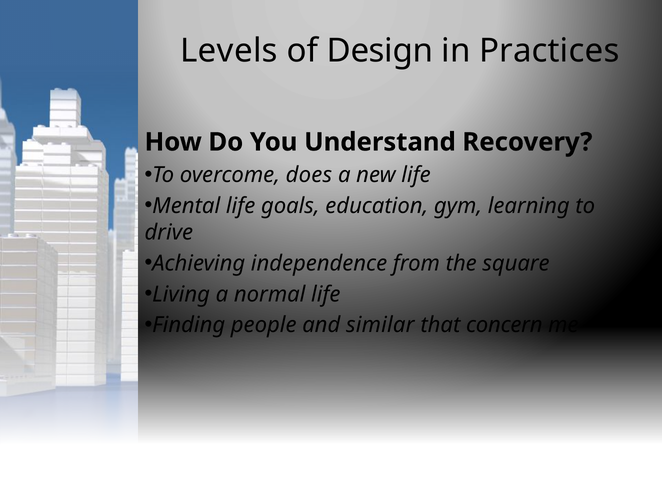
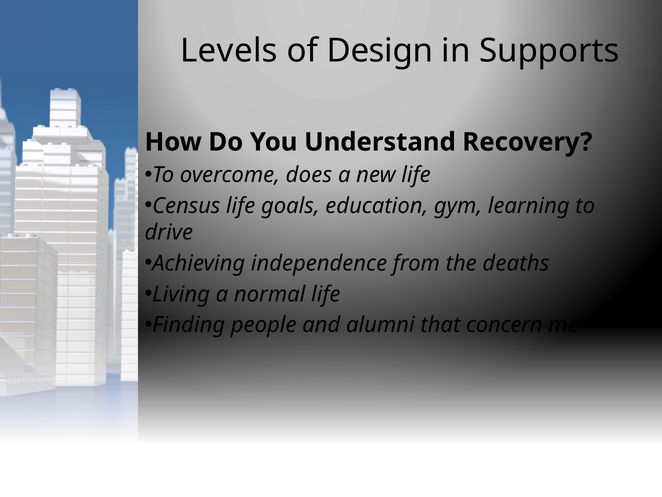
Practices: Practices -> Supports
Mental: Mental -> Census
square: square -> deaths
similar: similar -> alumni
